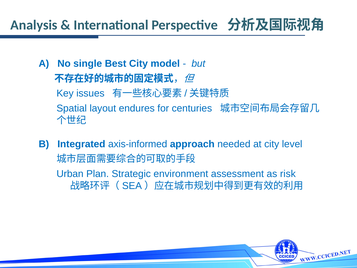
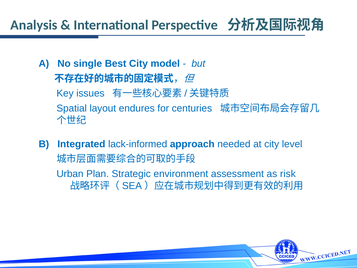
axis-informed: axis-informed -> lack-informed
